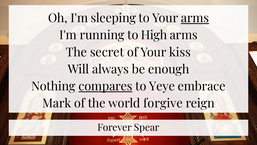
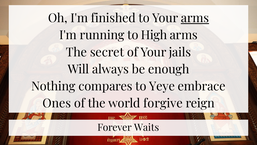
sleeping: sleeping -> finished
kiss: kiss -> jails
compares underline: present -> none
Mark: Mark -> Ones
Spear: Spear -> Waits
